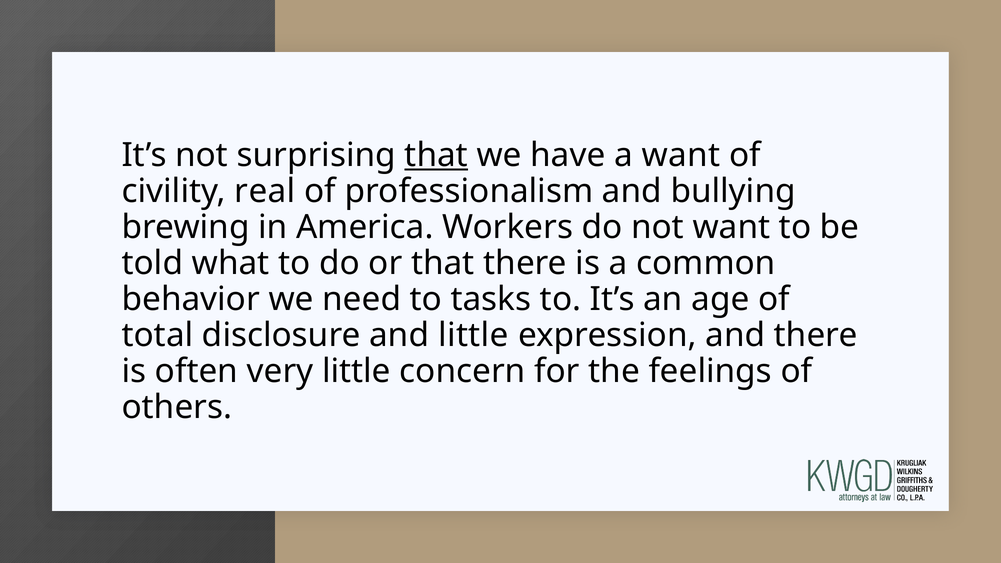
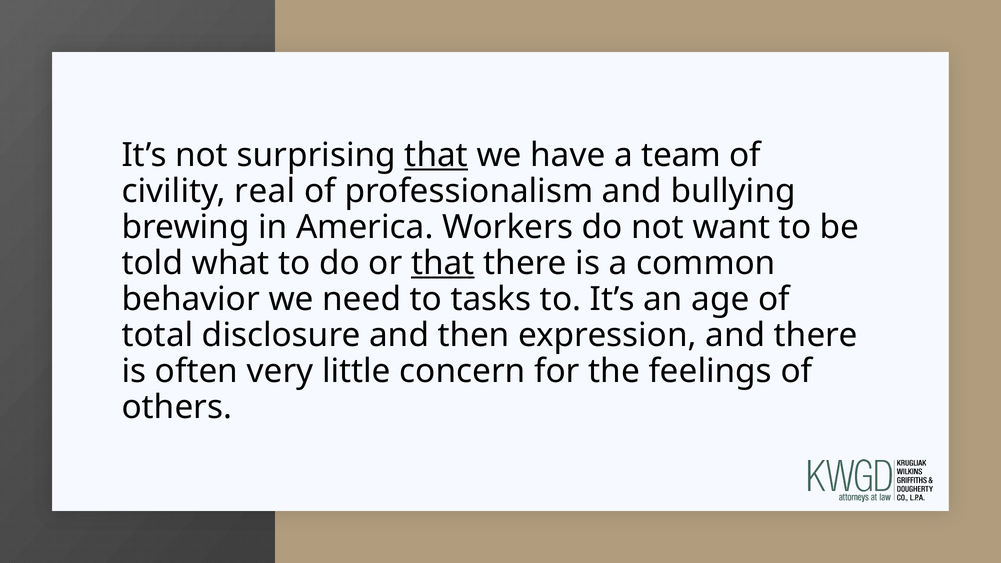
a want: want -> team
that at (443, 263) underline: none -> present
and little: little -> then
